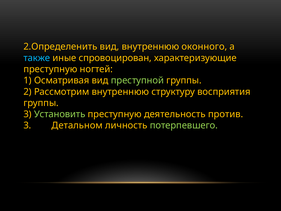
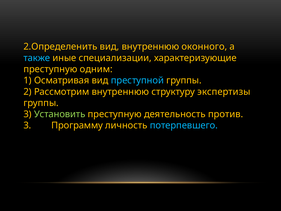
спровоцирован: спровоцирован -> специализации
ногтей: ногтей -> одним
преступной colour: light green -> light blue
восприятия: восприятия -> экспертизы
Детальном: Детальном -> Программу
потерпевшего colour: light green -> light blue
